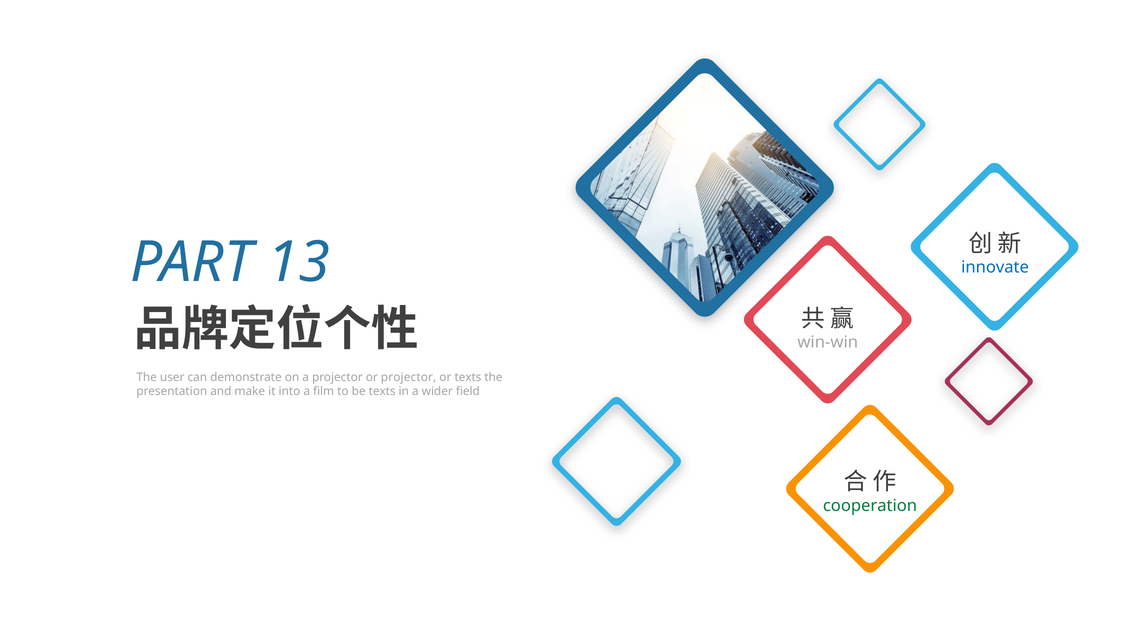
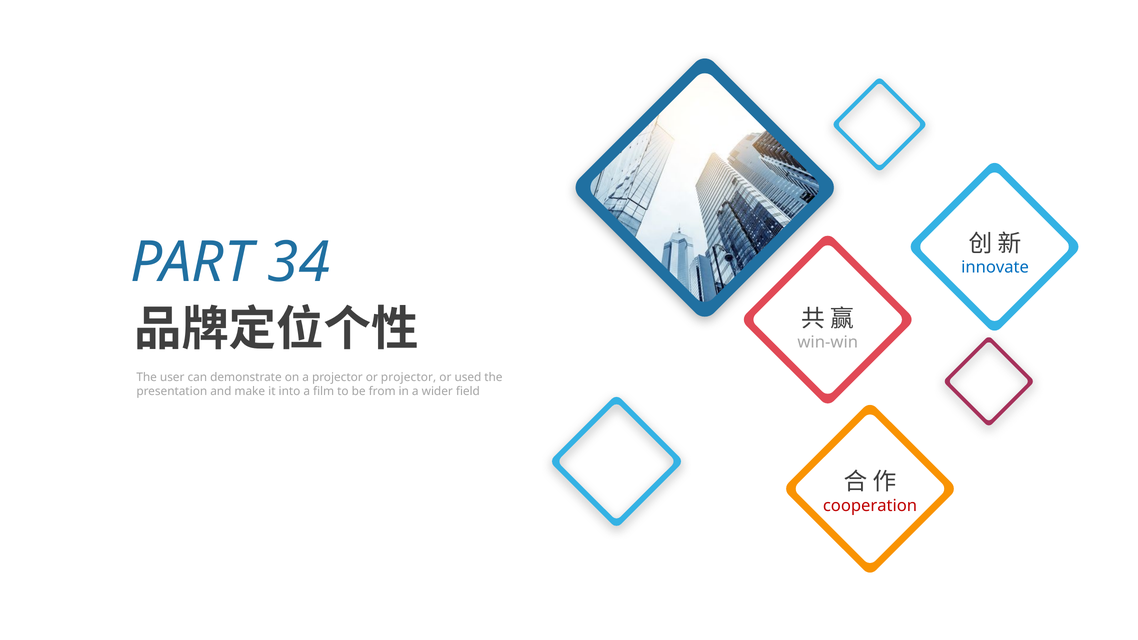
13: 13 -> 34
or texts: texts -> used
be texts: texts -> from
cooperation colour: green -> red
